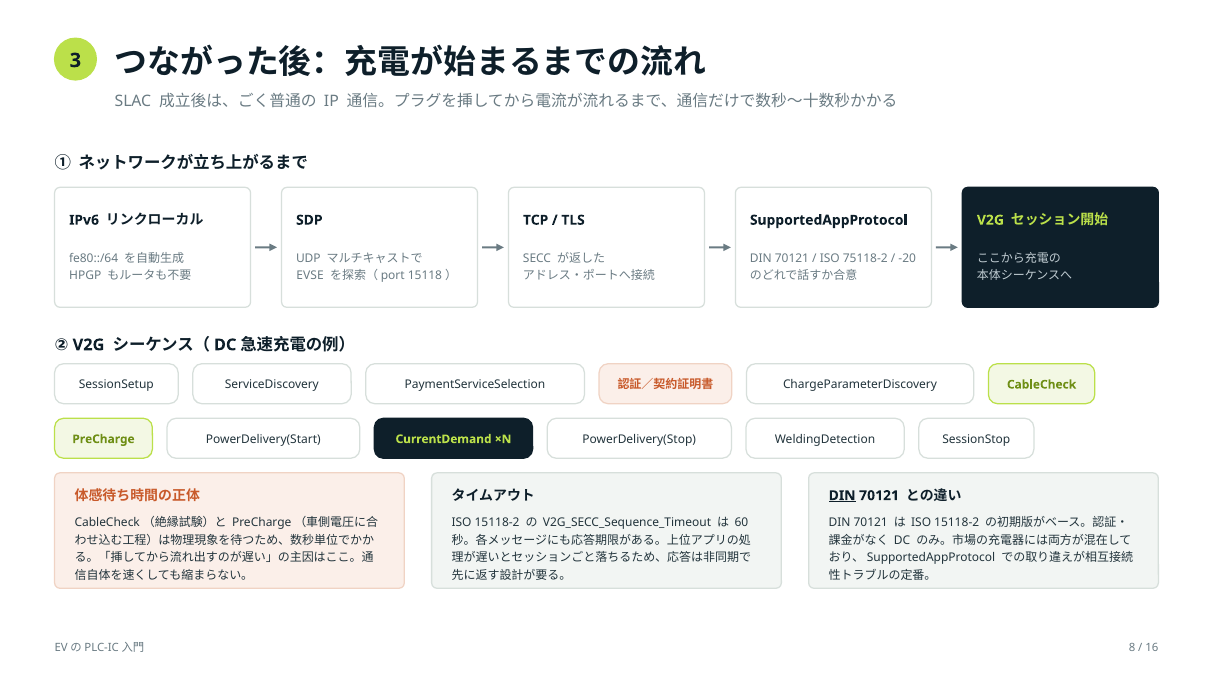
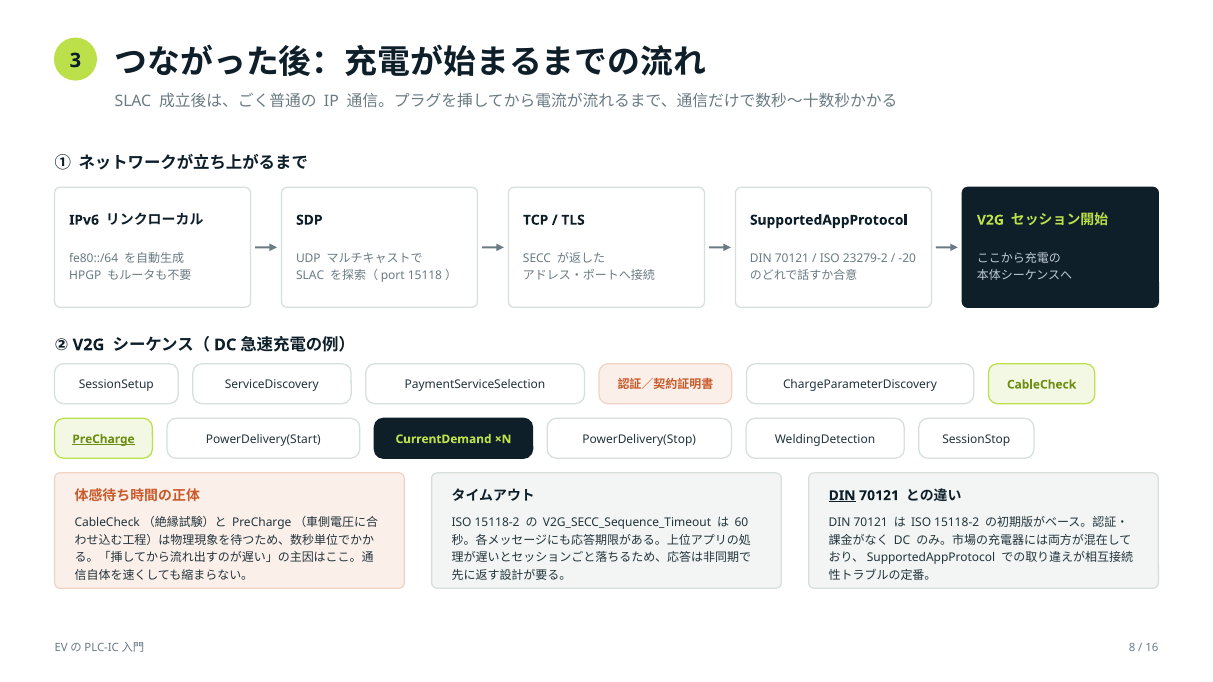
75118-2: 75118-2 -> 23279-2
EVSE at (310, 276): EVSE -> SLAC
PreCharge underline: none -> present
